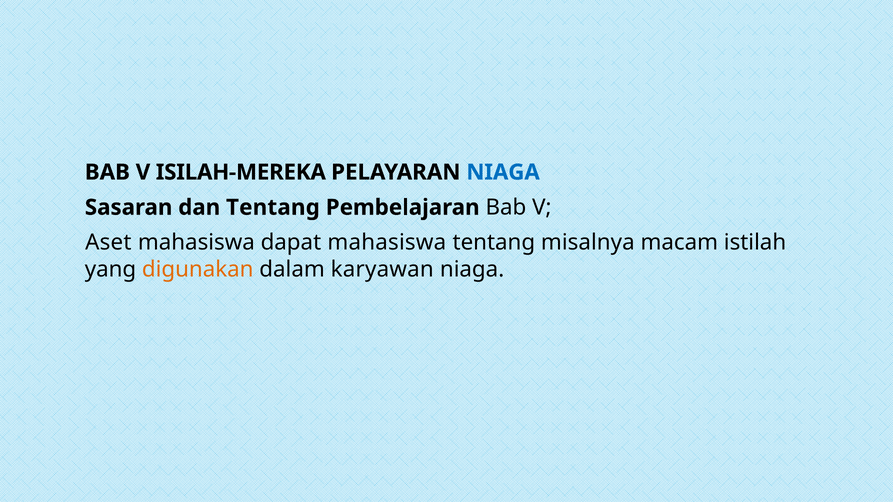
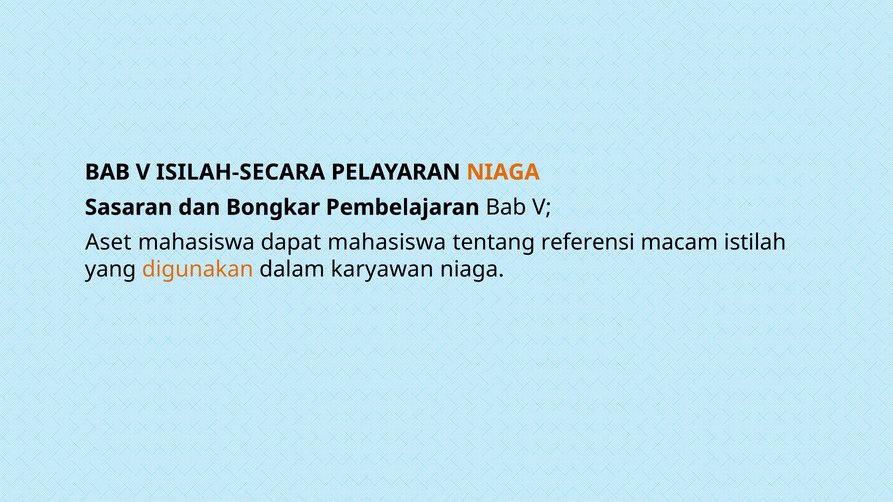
ISILAH-MEREKA: ISILAH-MEREKA -> ISILAH-SECARA
NIAGA at (503, 172) colour: blue -> orange
dan Tentang: Tentang -> Bongkar
misalnya: misalnya -> referensi
